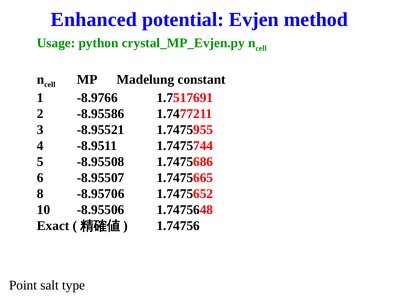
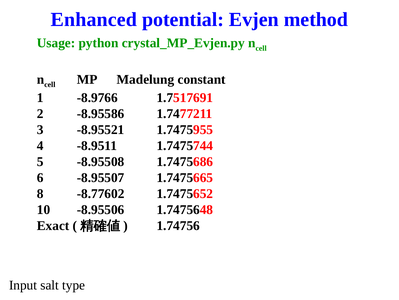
-8.95706: -8.95706 -> -8.77602
Point: Point -> Input
